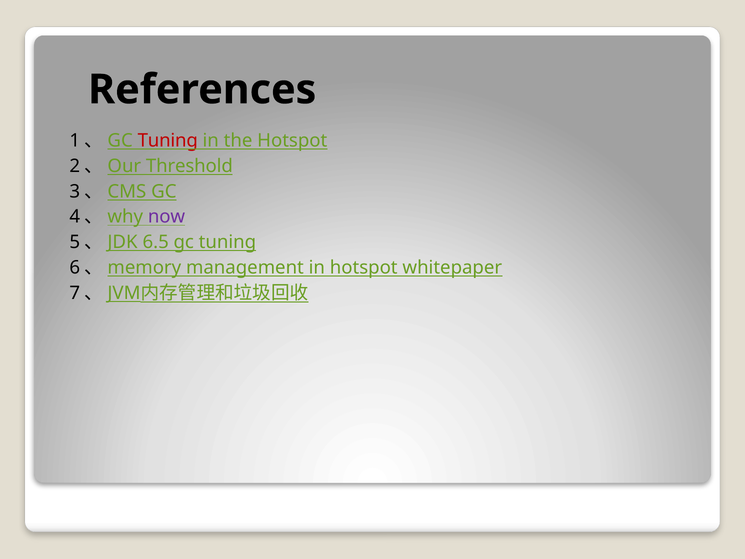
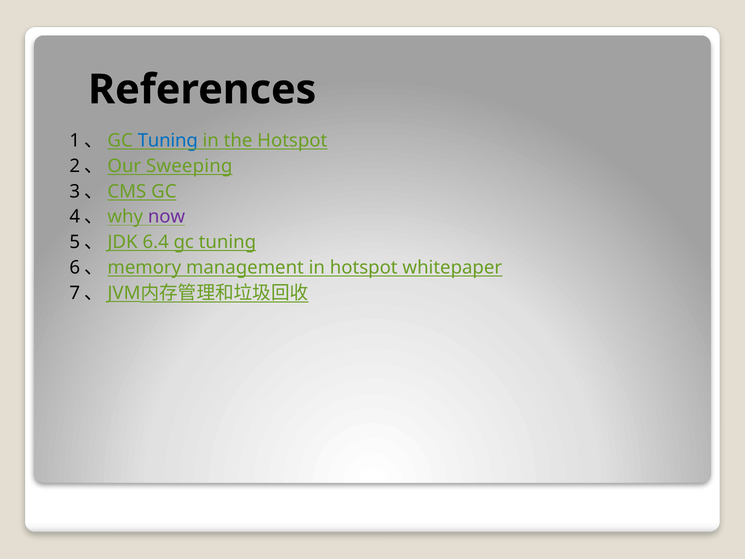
Tuning at (168, 141) colour: red -> blue
Threshold: Threshold -> Sweeping
6.5: 6.5 -> 6.4
